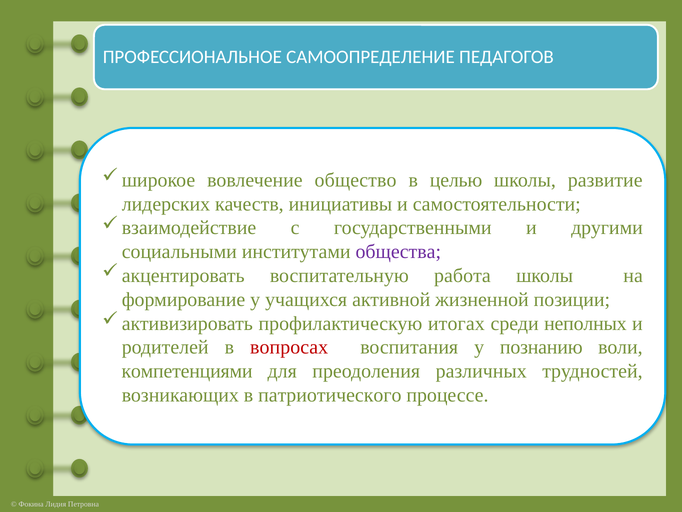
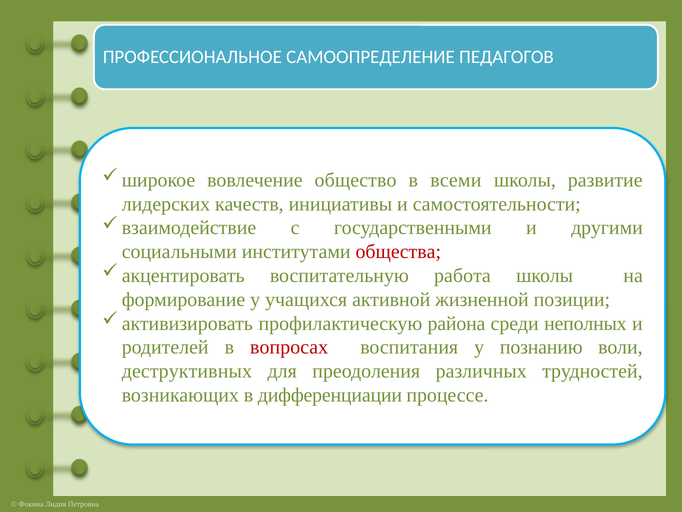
целью: целью -> всеми
общества colour: purple -> red
итогах: итогах -> района
компетенциями: компетенциями -> деструктивных
патриотического: патриотического -> дифференциации
